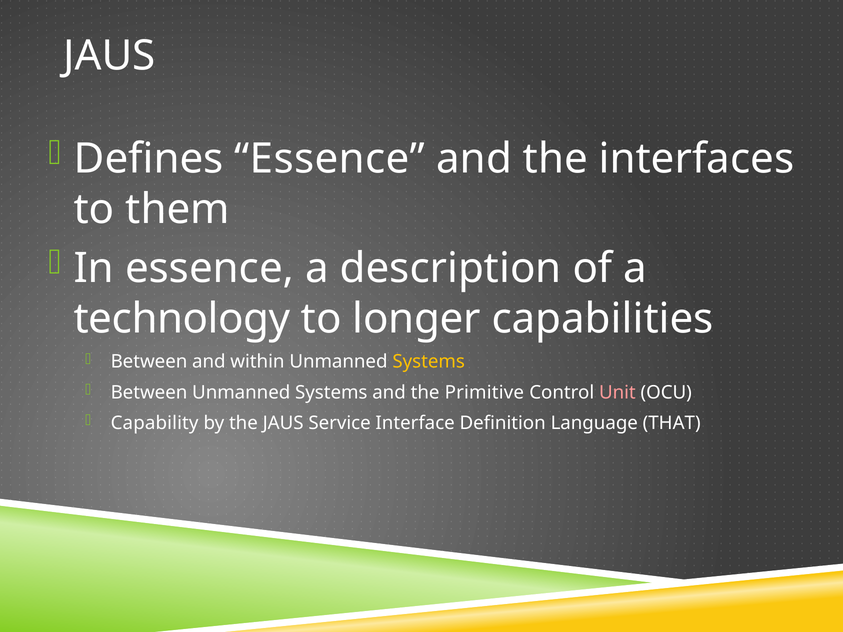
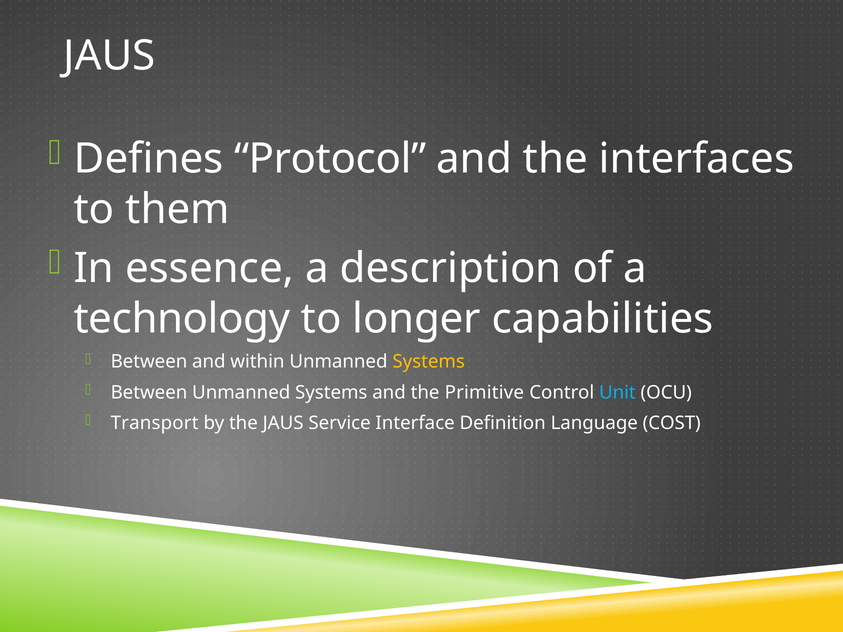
Defines Essence: Essence -> Protocol
Unit colour: pink -> light blue
Capability: Capability -> Transport
THAT: THAT -> COST
